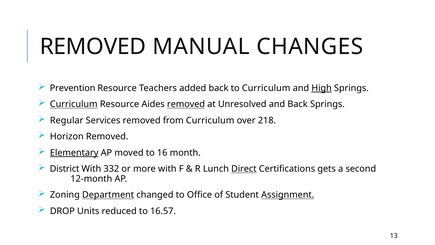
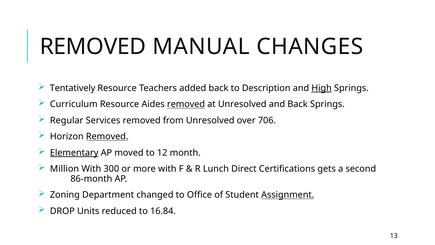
Prevention: Prevention -> Tentatively
to Curriculum: Curriculum -> Description
Curriculum at (74, 104) underline: present -> none
from Curriculum: Curriculum -> Unresolved
218: 218 -> 706
Removed at (107, 136) underline: none -> present
16: 16 -> 12
District: District -> Million
332: 332 -> 300
Direct underline: present -> none
12-month: 12-month -> 86-month
Department underline: present -> none
16.57: 16.57 -> 16.84
